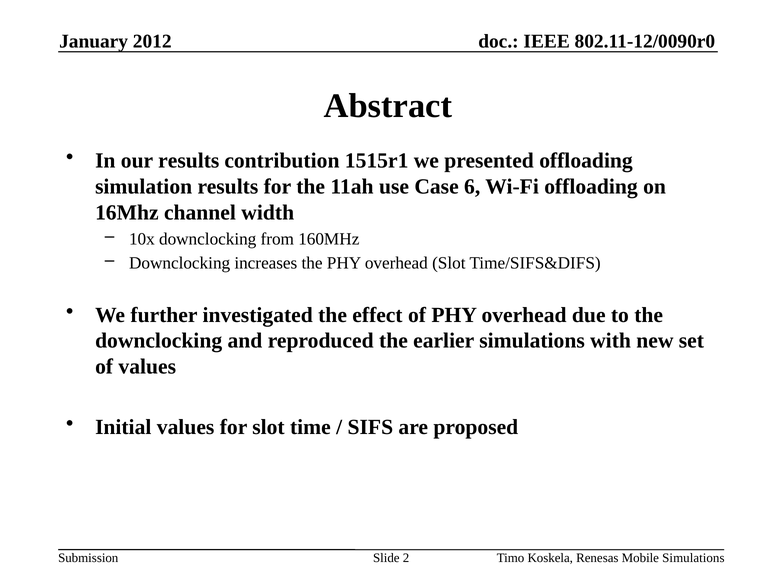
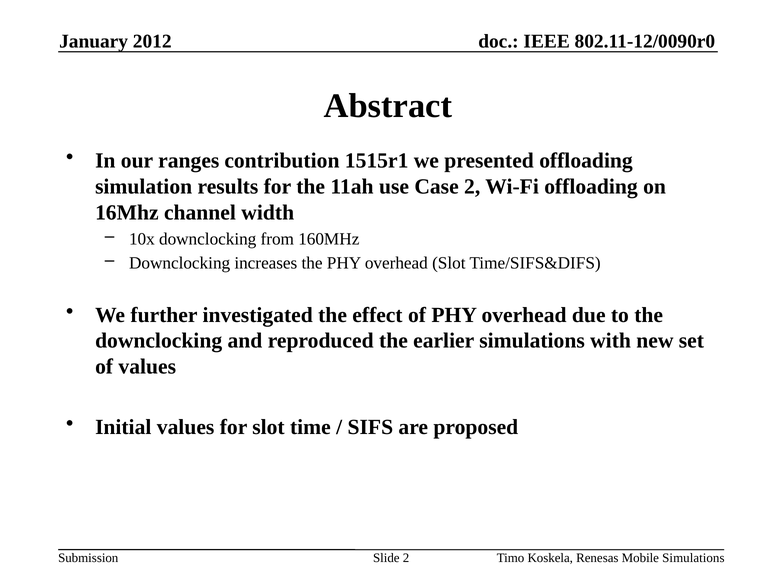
our results: results -> ranges
Case 6: 6 -> 2
